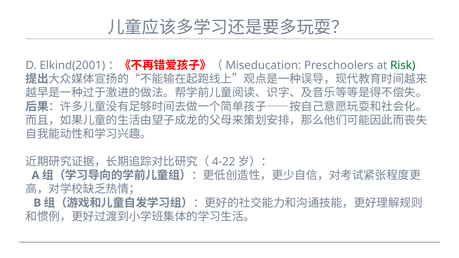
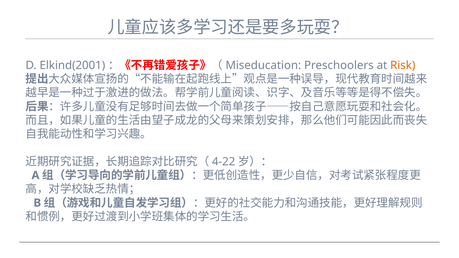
Risk colour: green -> orange
